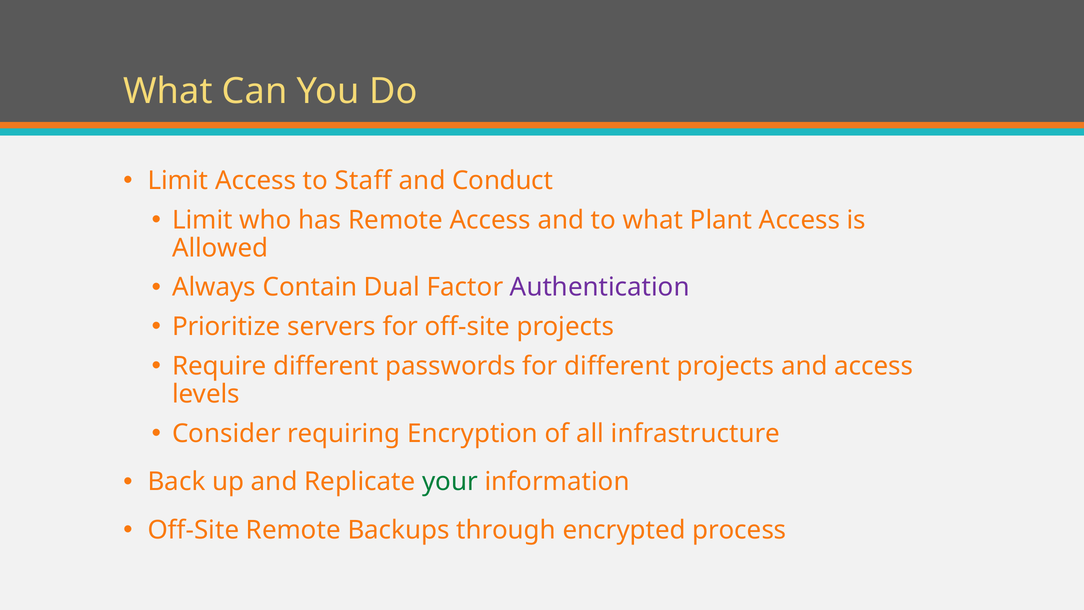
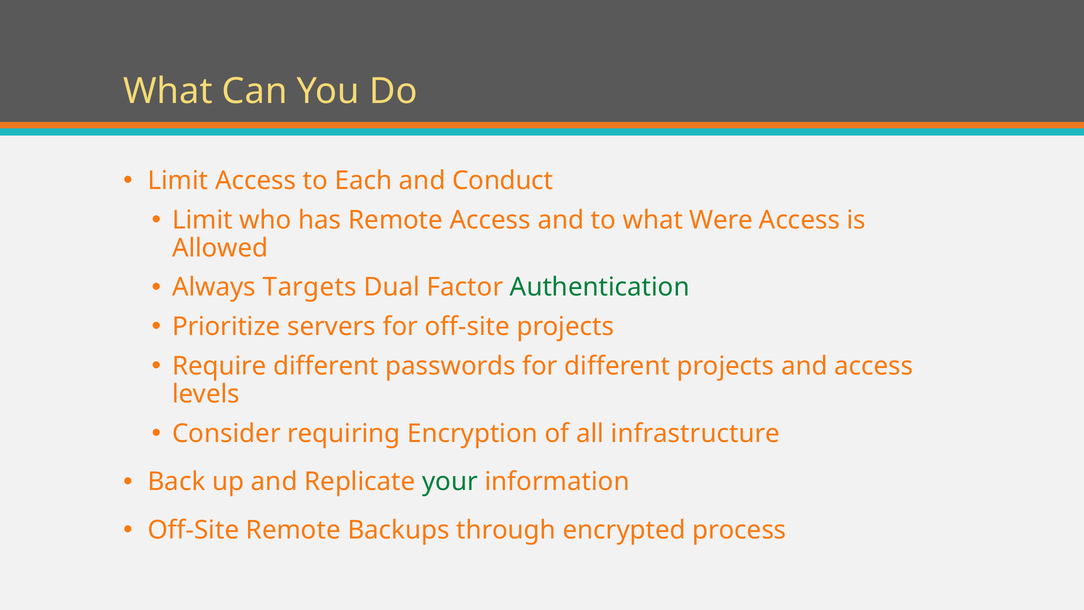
Staff: Staff -> Each
Plant: Plant -> Were
Contain: Contain -> Targets
Authentication colour: purple -> green
